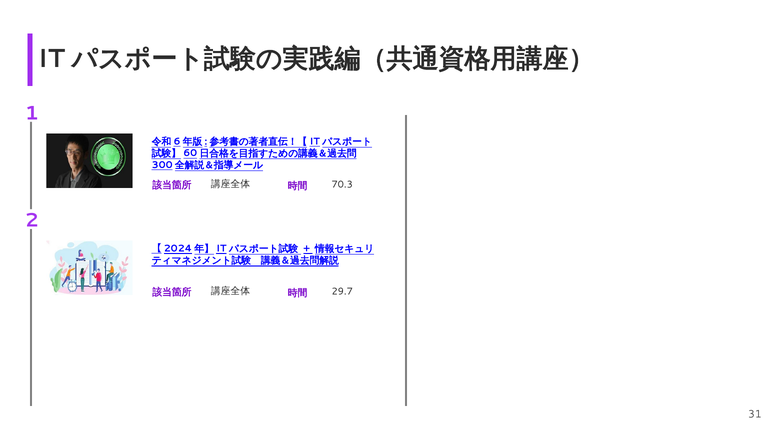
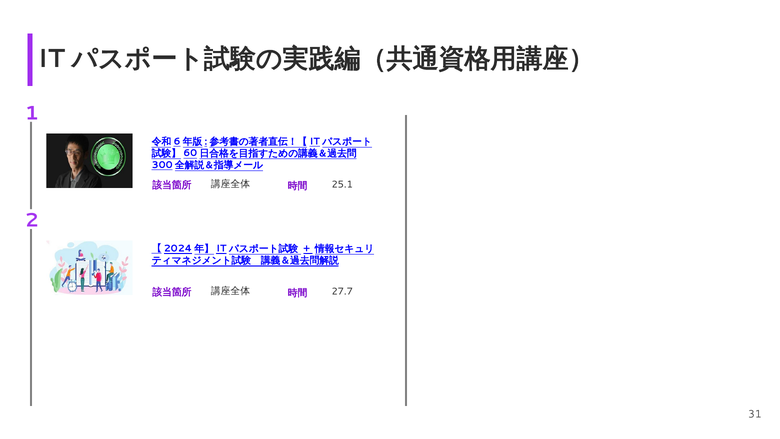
70.3: 70.3 -> 25.1
29.7: 29.7 -> 27.7
